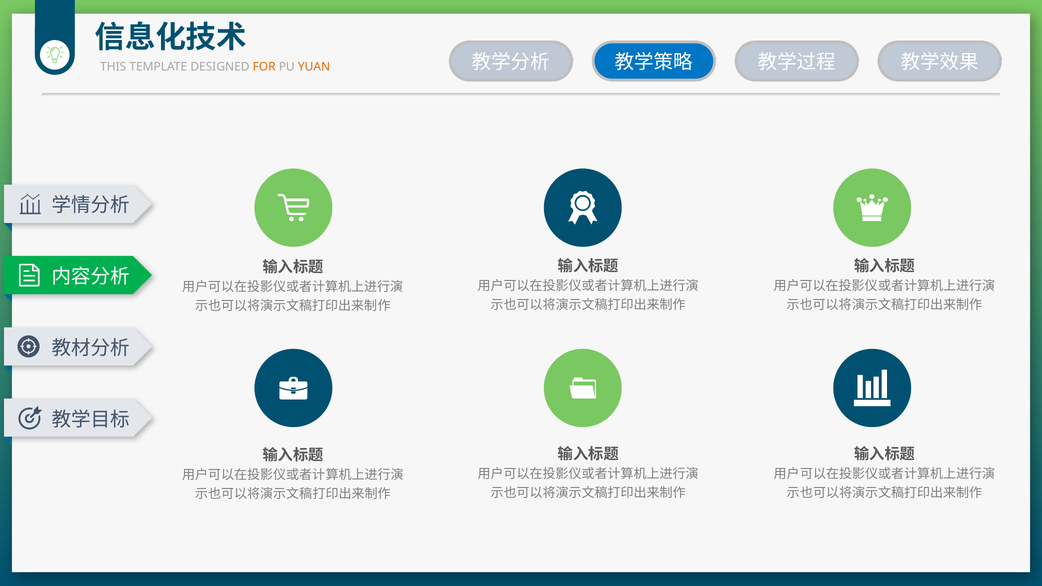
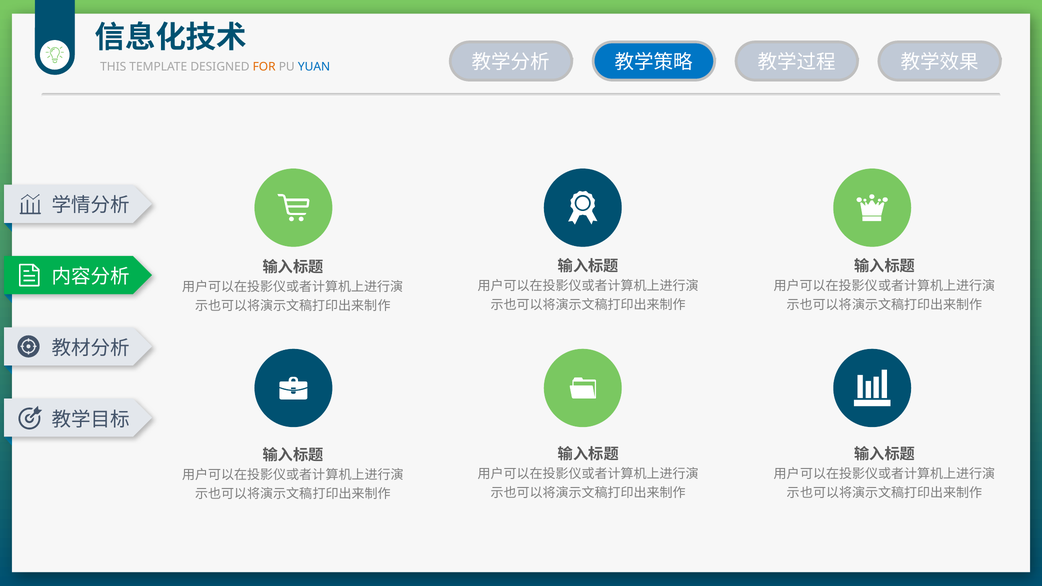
YUAN colour: orange -> blue
